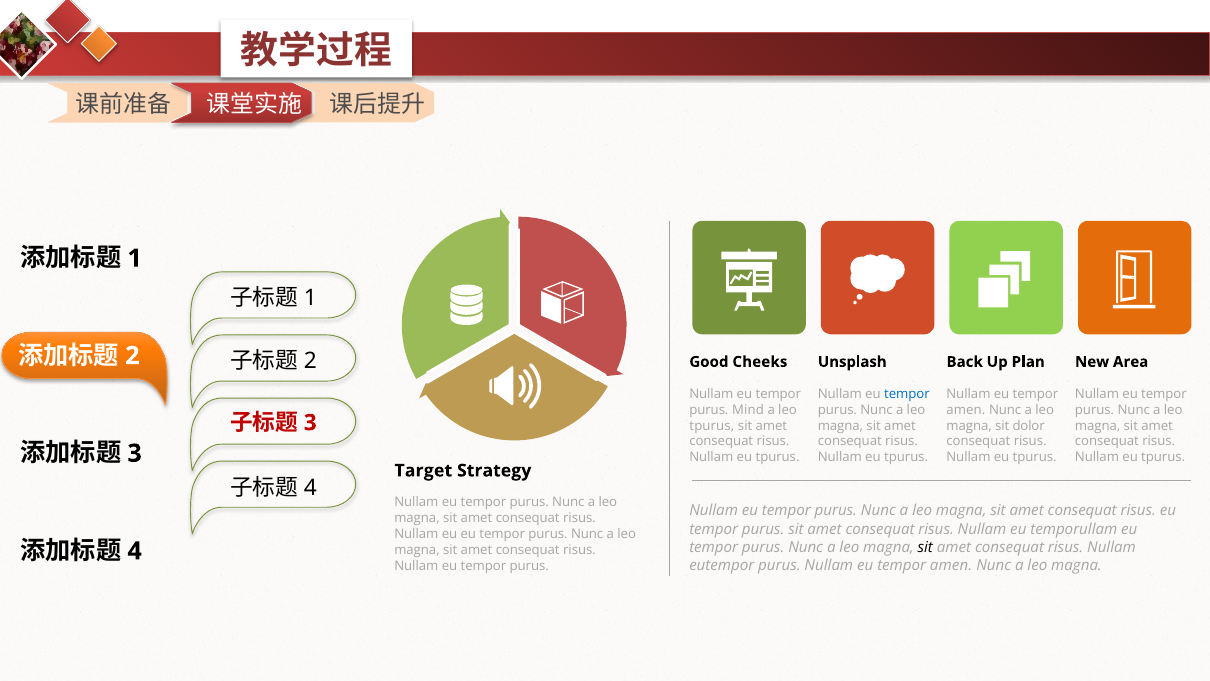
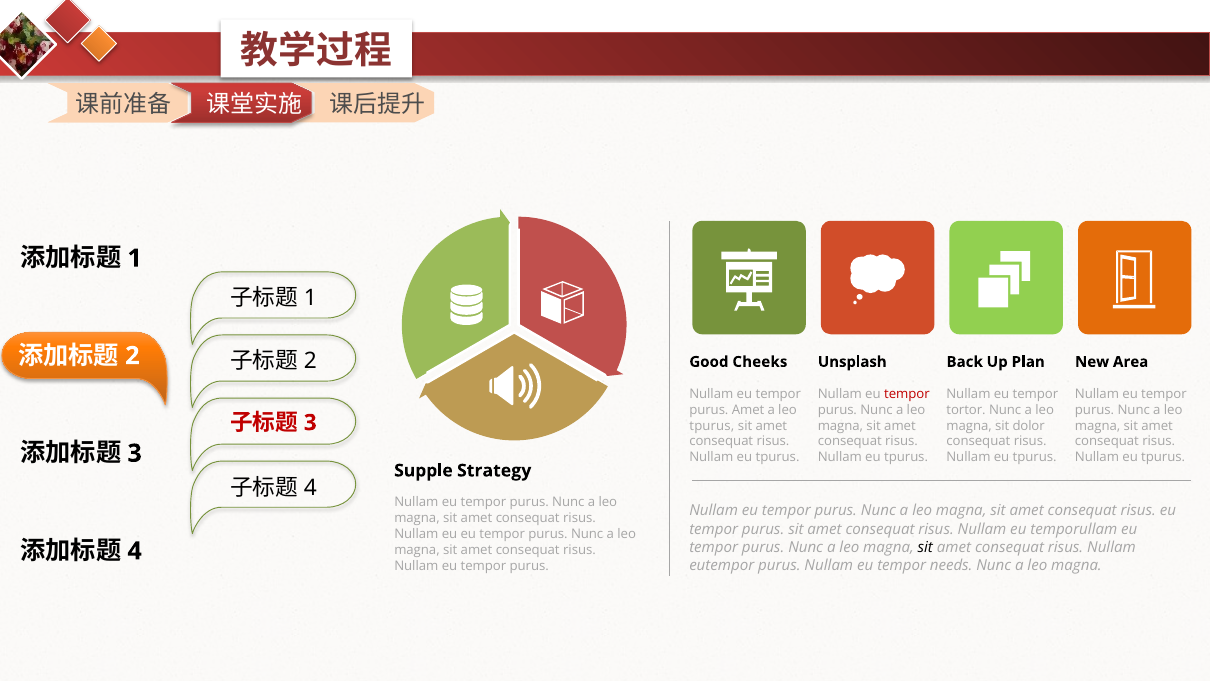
tempor at (907, 394) colour: blue -> red
purus Mind: Mind -> Amet
amen at (966, 410): amen -> tortor
Target: Target -> Supple
amen at (951, 565): amen -> needs
